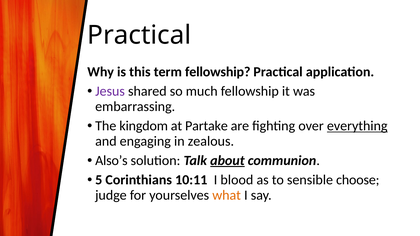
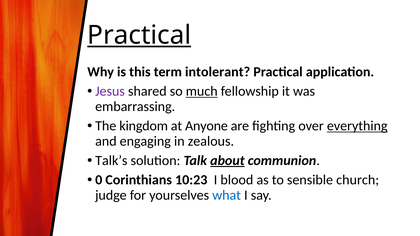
Practical at (139, 35) underline: none -> present
term fellowship: fellowship -> intolerant
much underline: none -> present
Partake: Partake -> Anyone
Also’s: Also’s -> Talk’s
5: 5 -> 0
10:11: 10:11 -> 10:23
choose: choose -> church
what colour: orange -> blue
